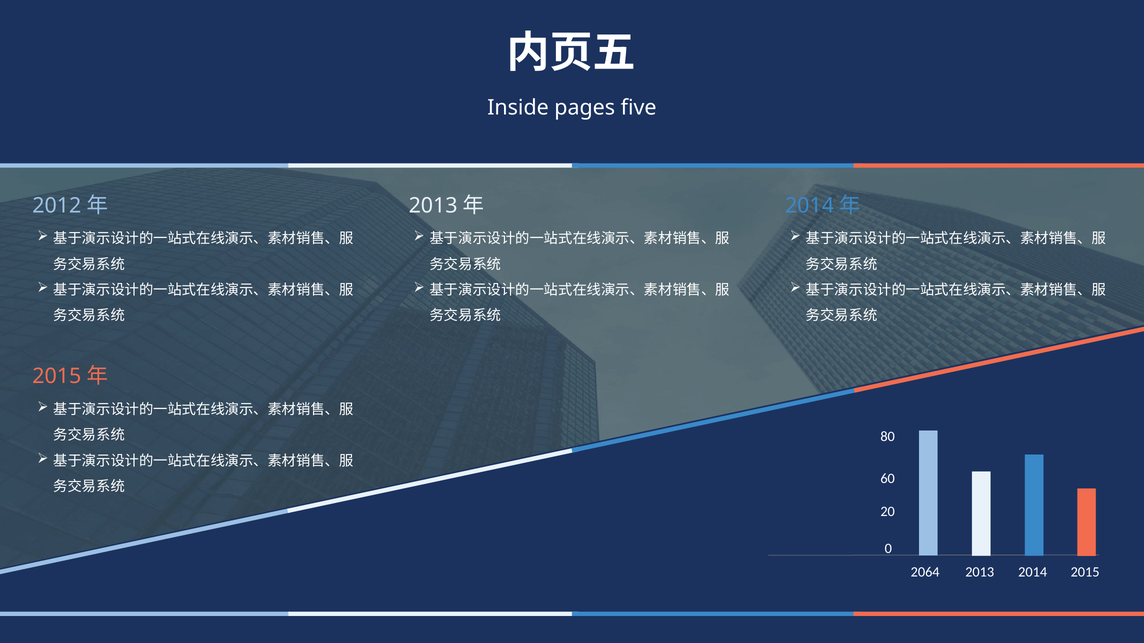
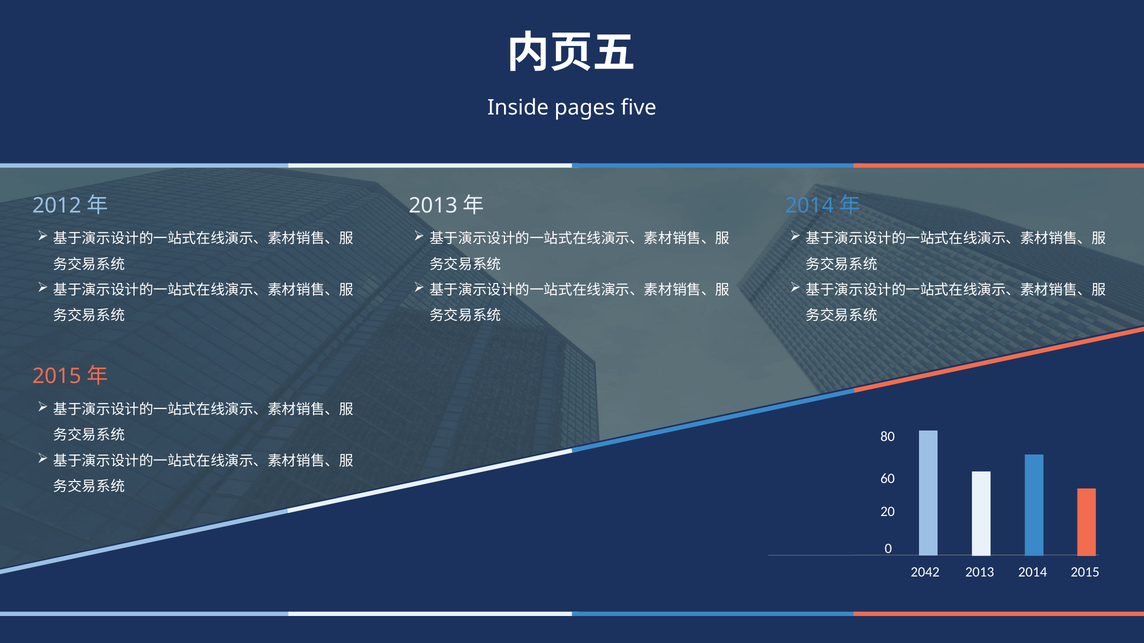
2064: 2064 -> 2042
